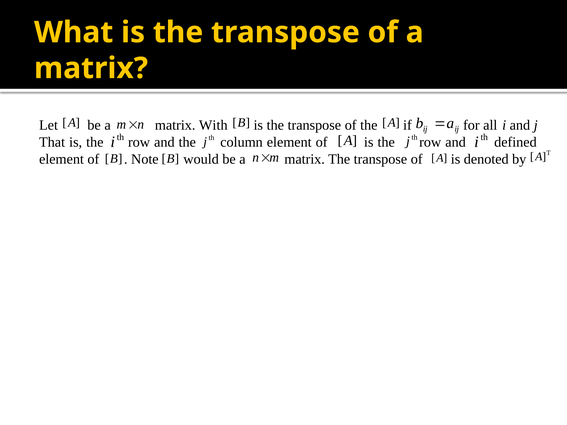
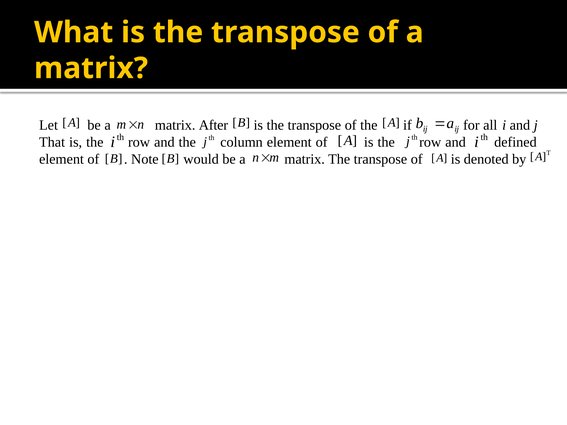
With: With -> After
